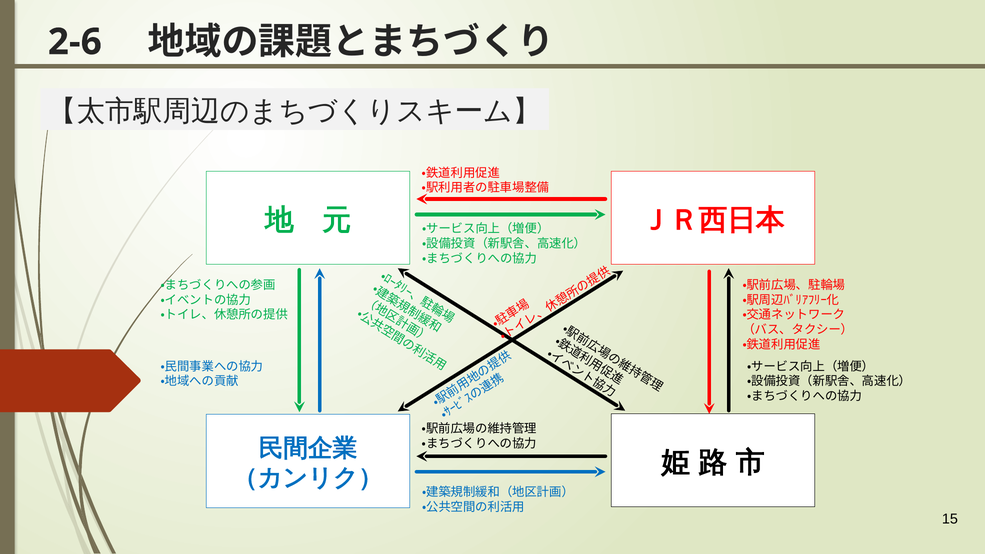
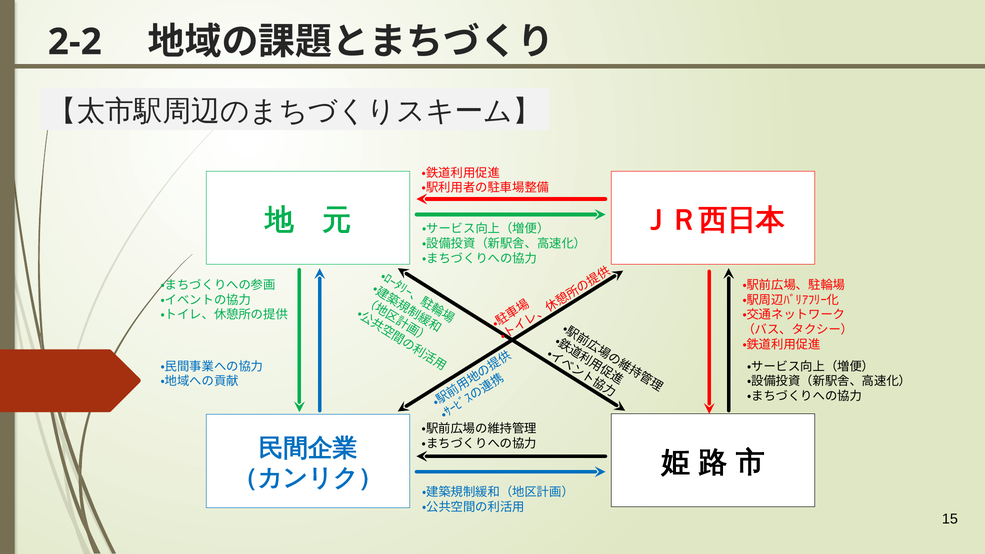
2-6: 2-6 -> 2-2
